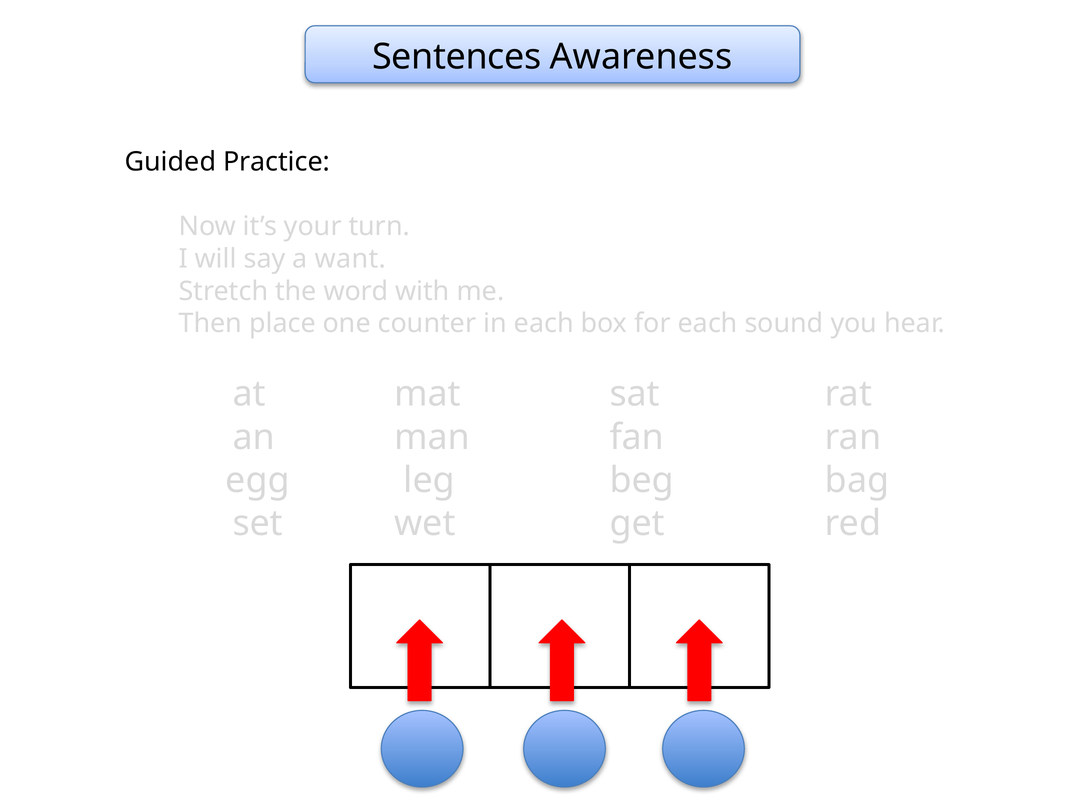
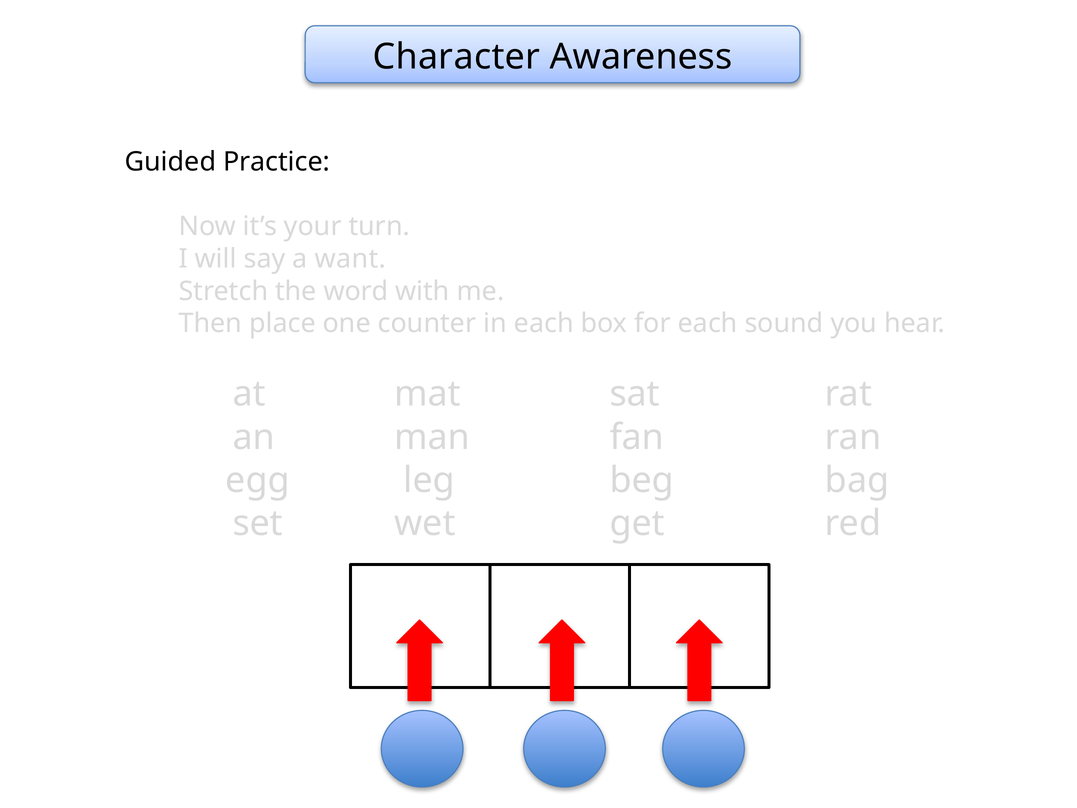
Sentences: Sentences -> Character
